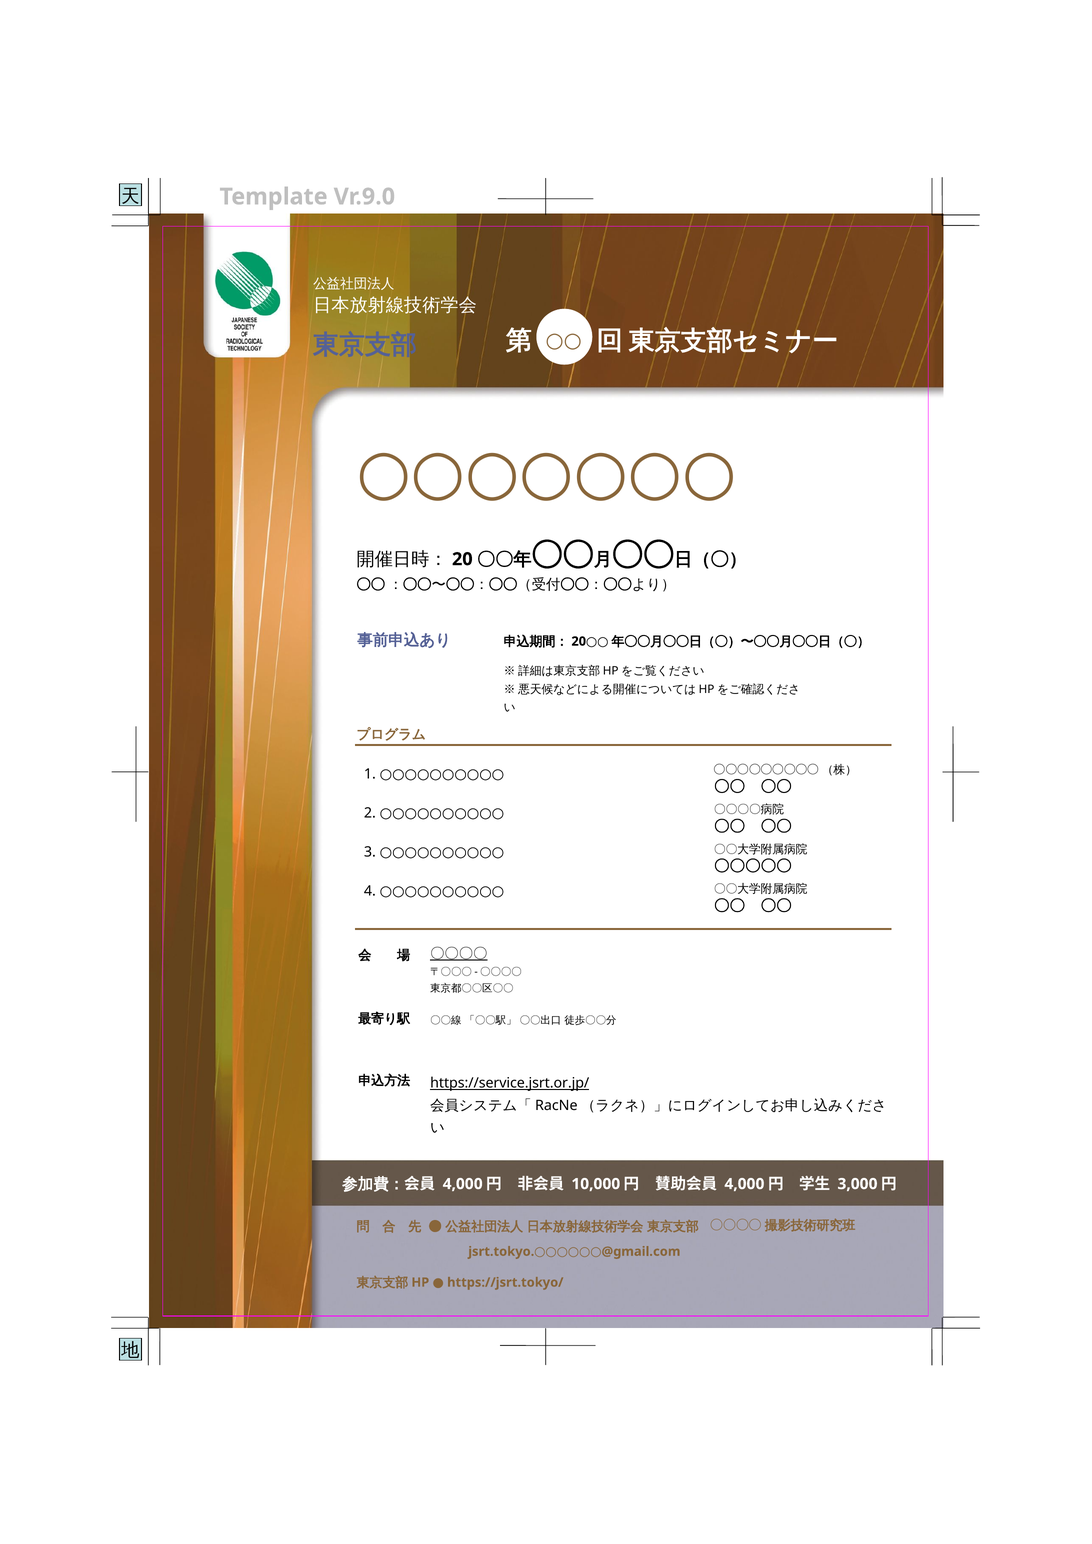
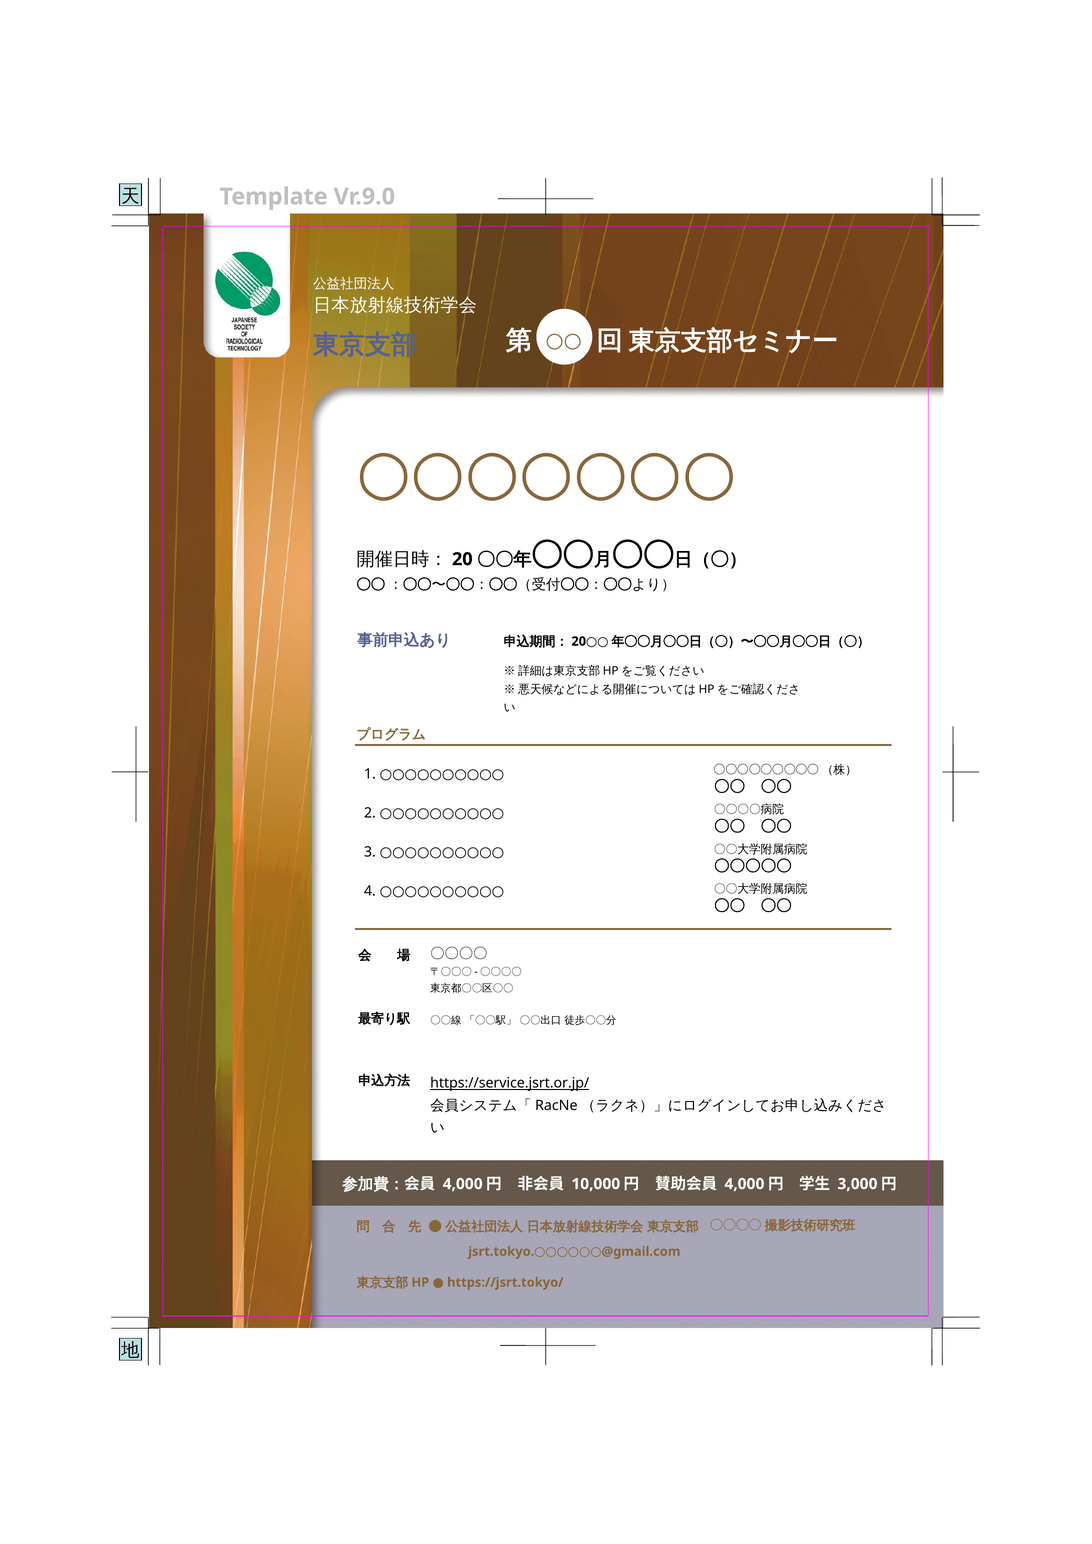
〇〇〇〇 at (459, 954) underline: present -> none
